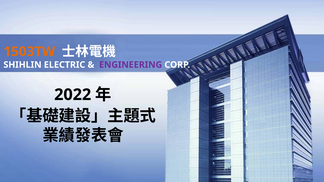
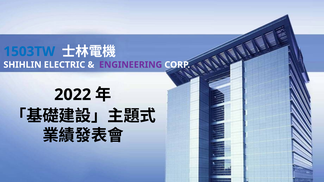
1503TW colour: orange -> blue
